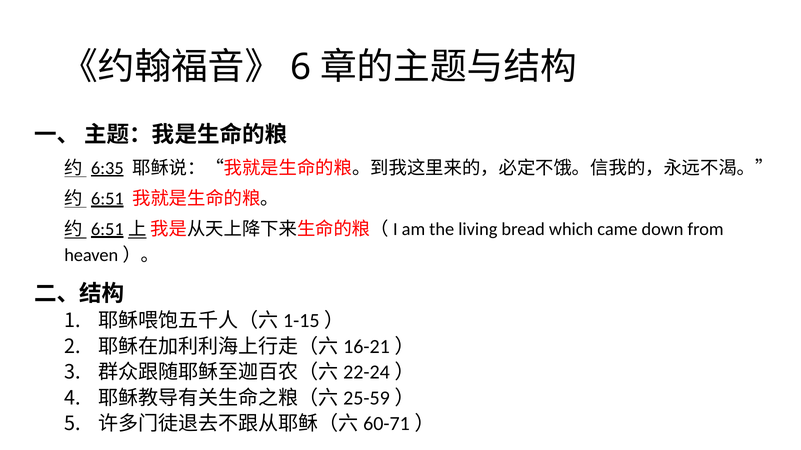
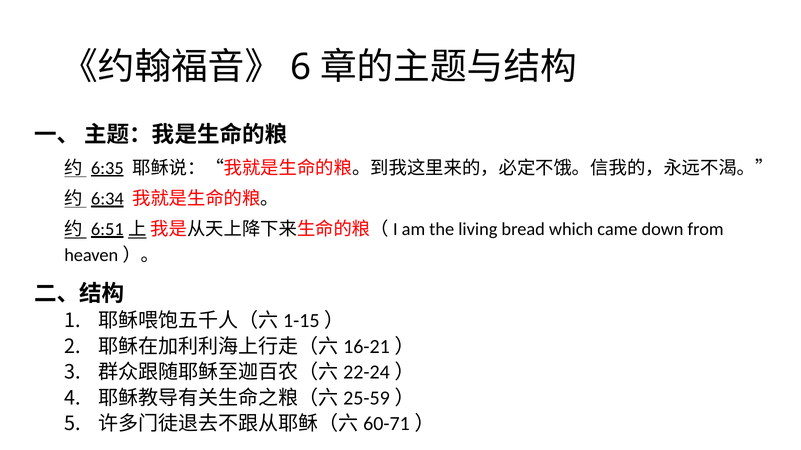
6:51: 6:51 -> 6:34
